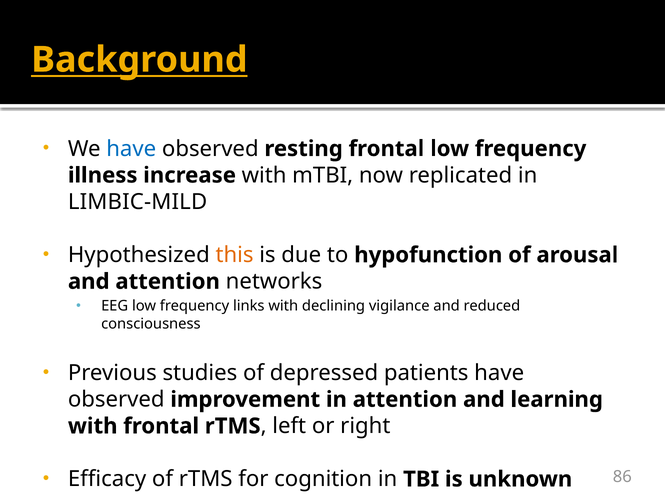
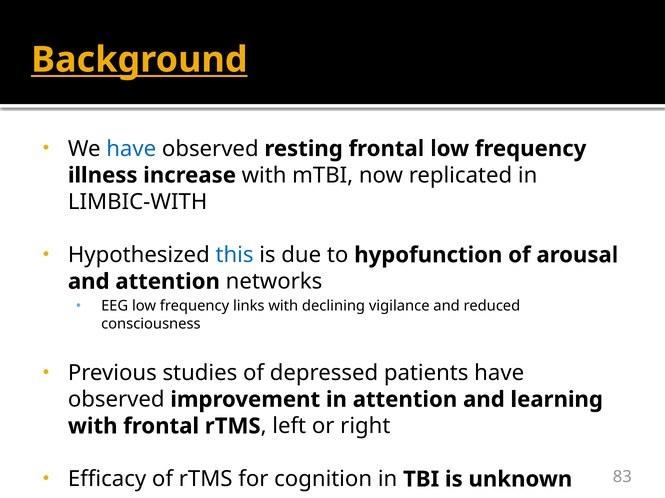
LIMBIC-MILD: LIMBIC-MILD -> LIMBIC-WITH
this colour: orange -> blue
86: 86 -> 83
